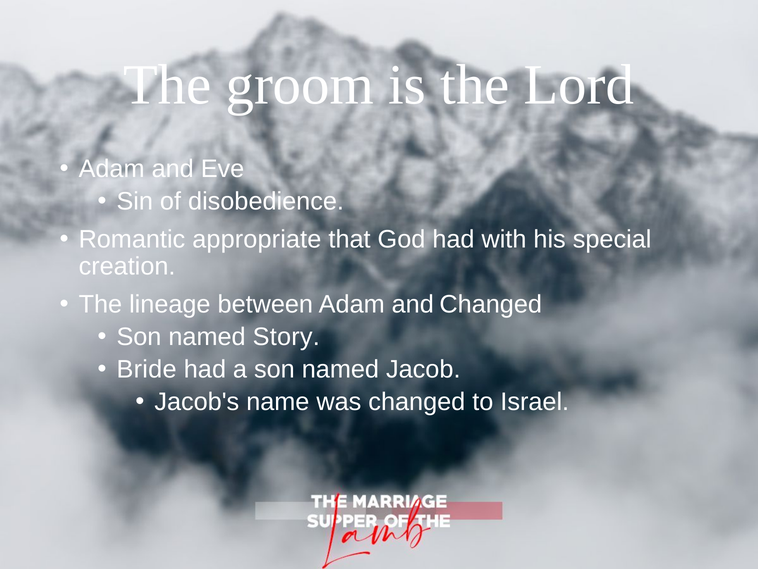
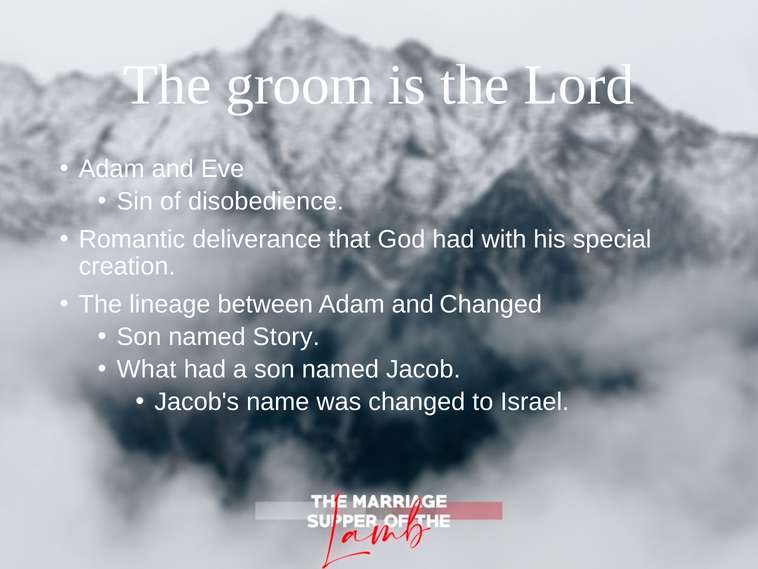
appropriate: appropriate -> deliverance
Bride: Bride -> What
